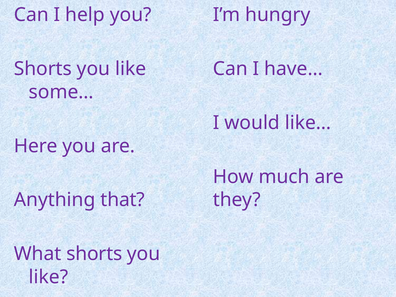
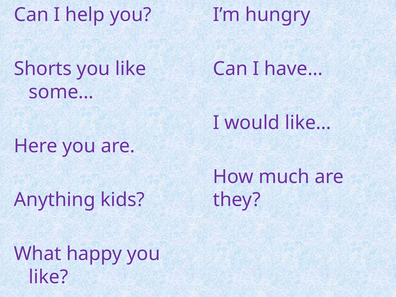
that: that -> kids
What shorts: shorts -> happy
